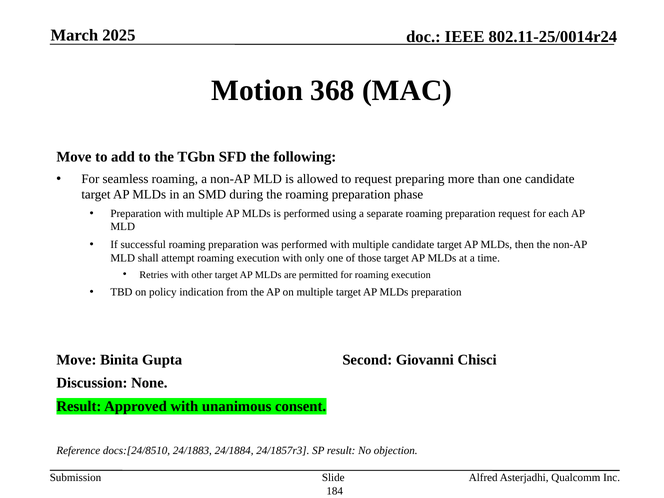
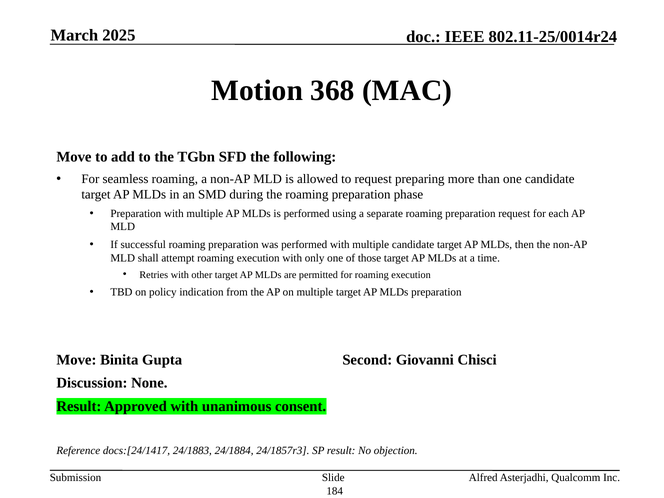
docs:[24/8510: docs:[24/8510 -> docs:[24/1417
